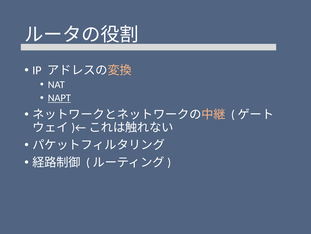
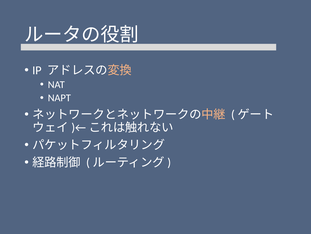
NAPT underline: present -> none
